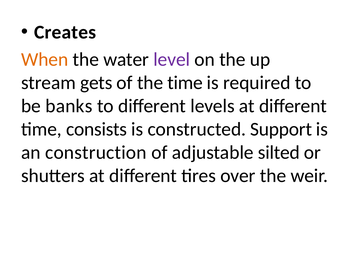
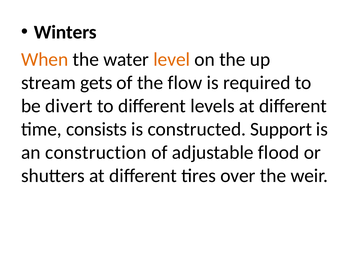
Creates: Creates -> Winters
level colour: purple -> orange
the time: time -> flow
banks: banks -> divert
silted: silted -> flood
